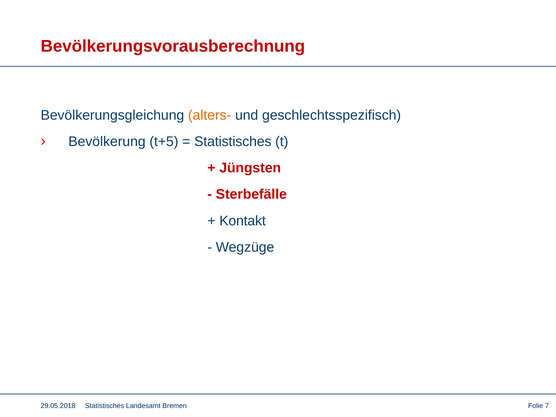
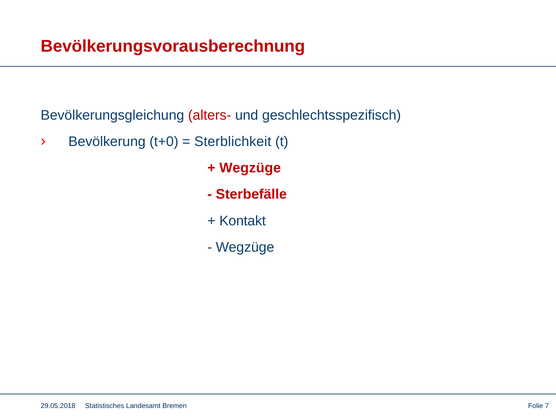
alters- colour: orange -> red
t+5: t+5 -> t+0
Statistisches at (233, 142): Statistisches -> Sterblichkeit
Jüngsten at (250, 168): Jüngsten -> Wegzüge
